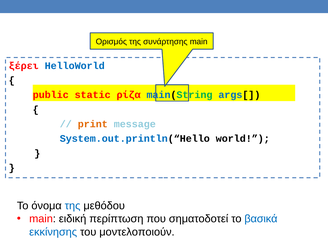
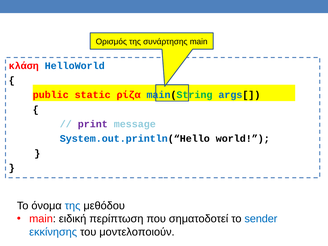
ξέρει: ξέρει -> κλάση
print colour: orange -> purple
βασικά: βασικά -> sender
